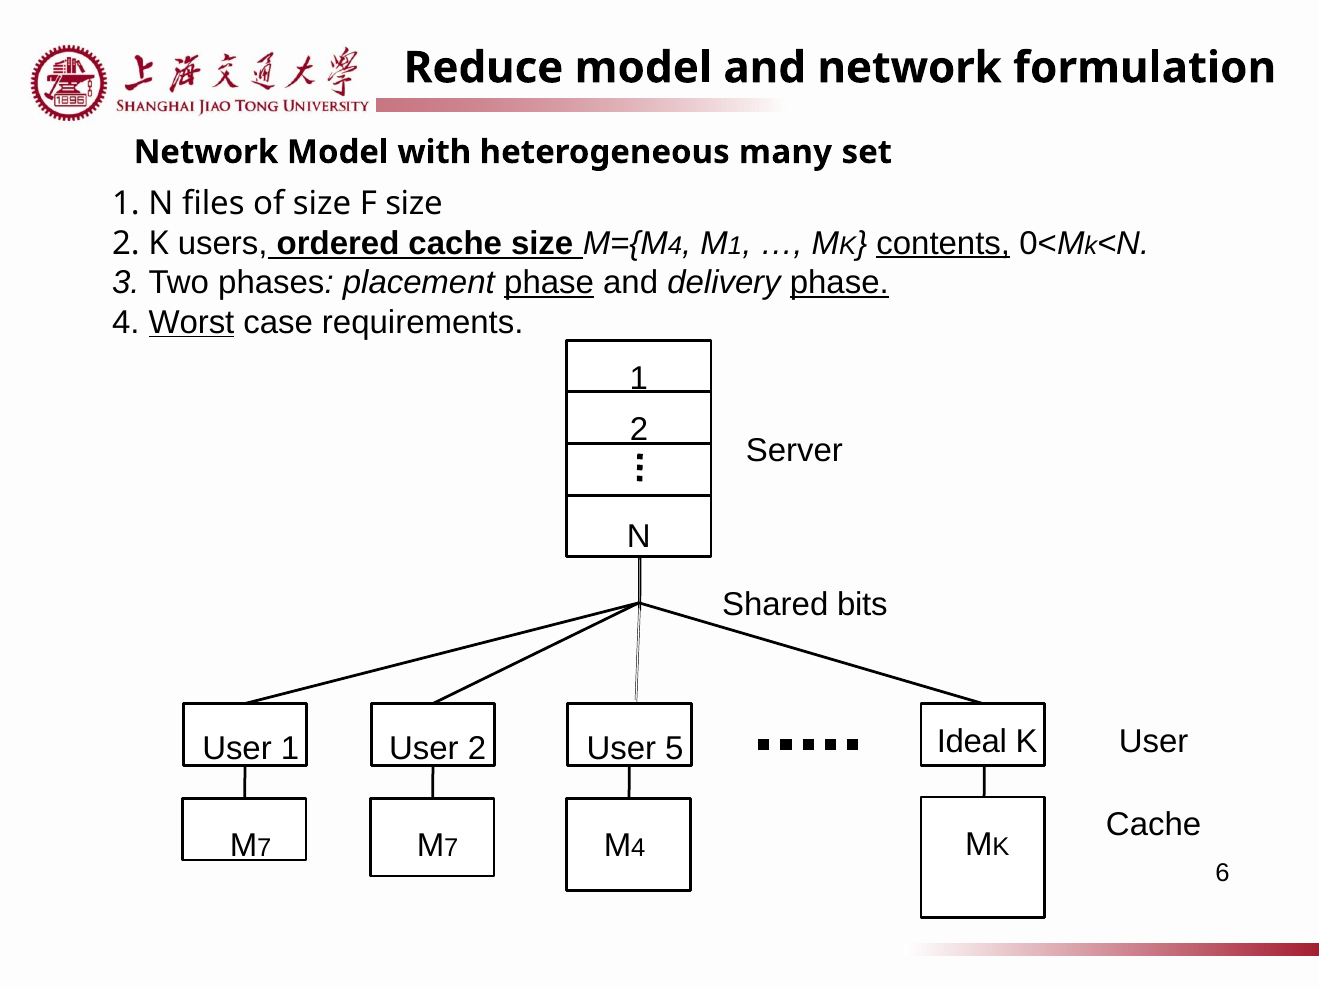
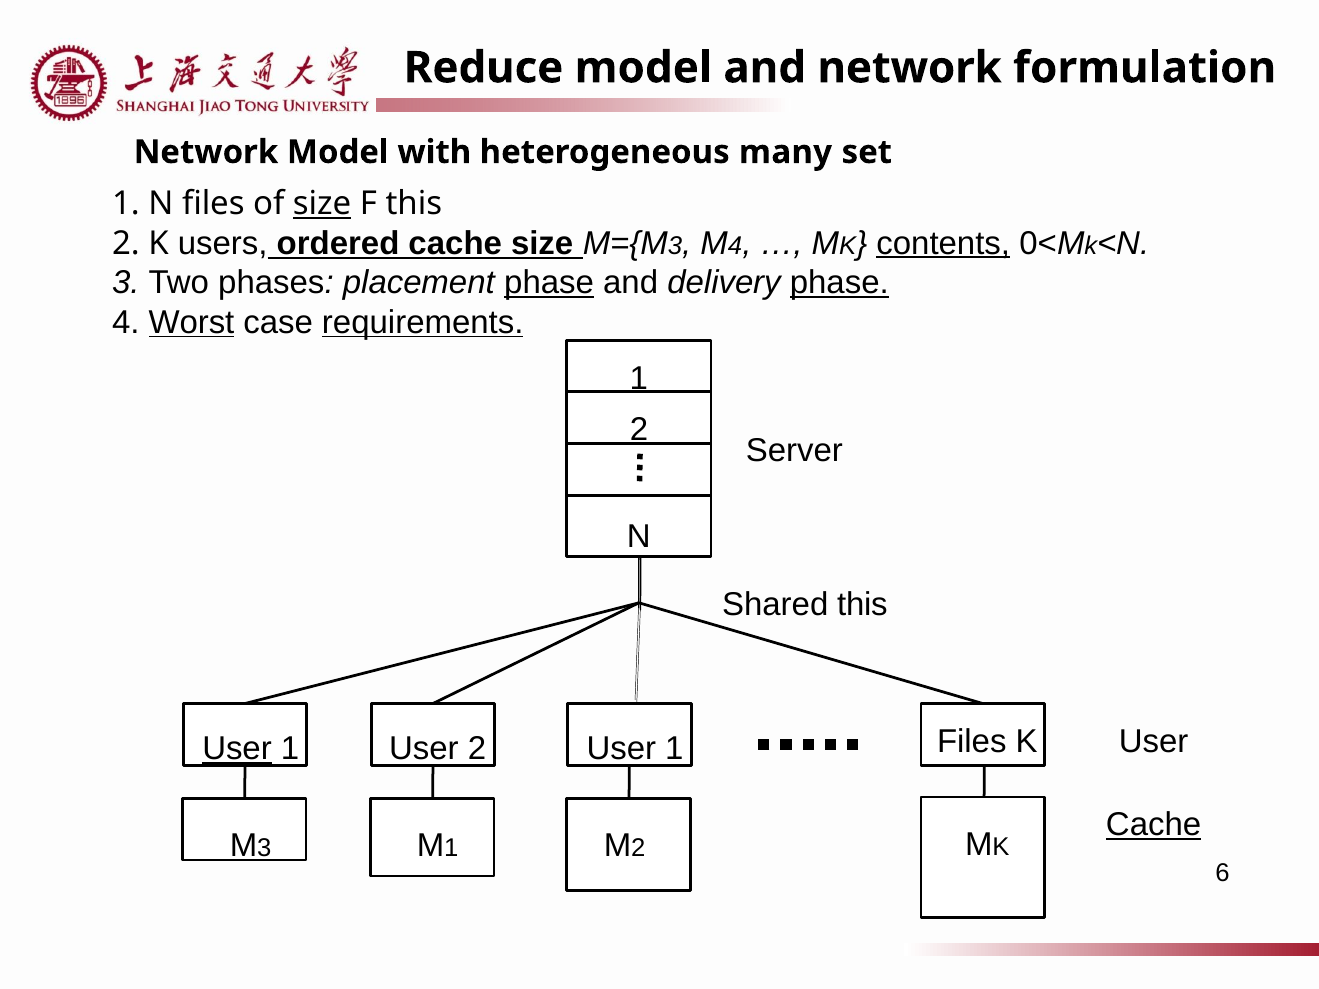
size at (322, 204) underline: none -> present
F size: size -> this
4 at (675, 246): 4 -> 3
1 at (735, 246): 1 -> 4
requirements underline: none -> present
Shared bits: bits -> this
User at (237, 749) underline: none -> present
1 User 5: 5 -> 1
2 Ideal: Ideal -> Files
Cache at (1154, 825) underline: none -> present
7 at (264, 848): 7 -> 3
7 at (451, 848): 7 -> 1
4 at (638, 848): 4 -> 2
